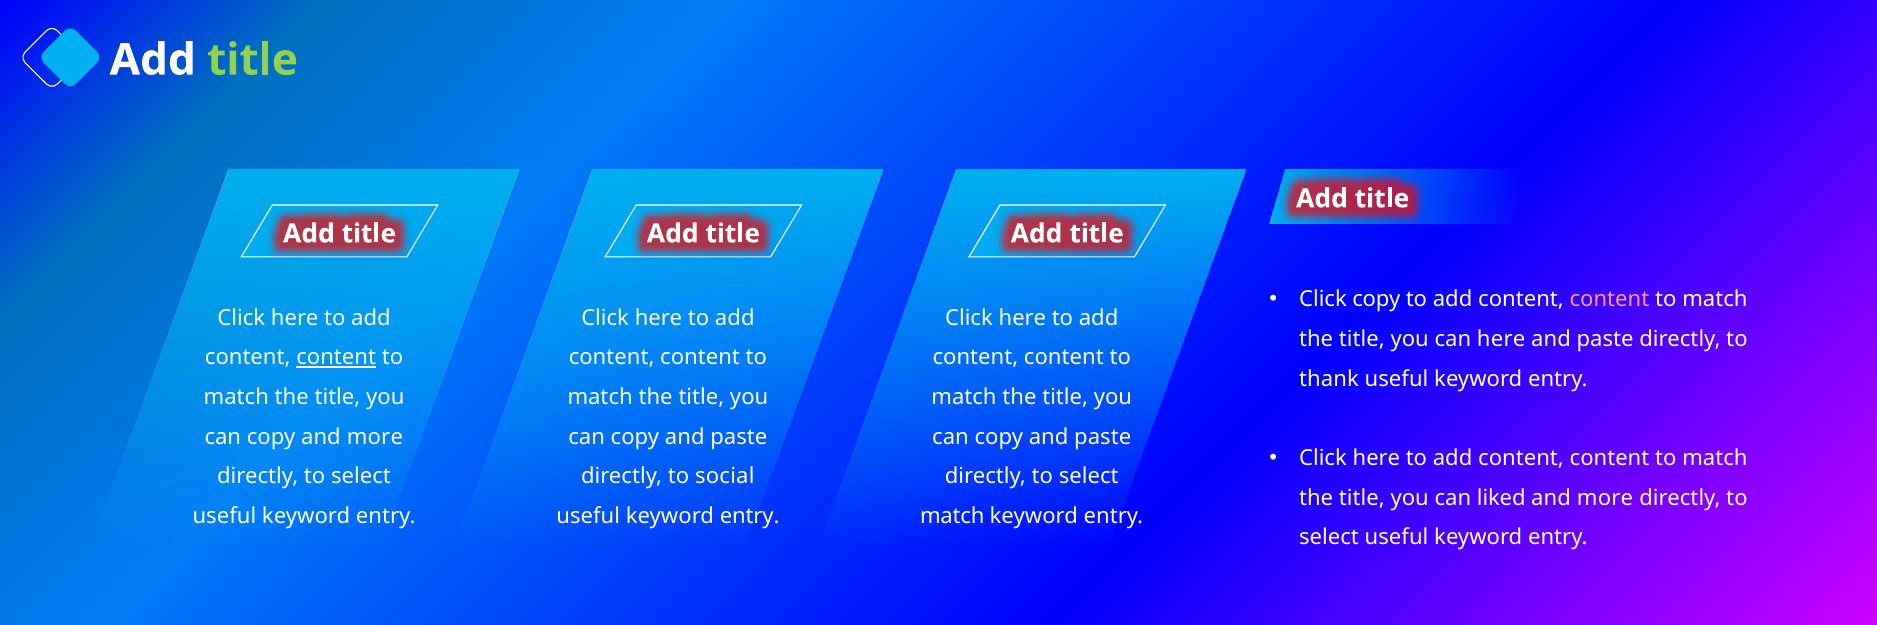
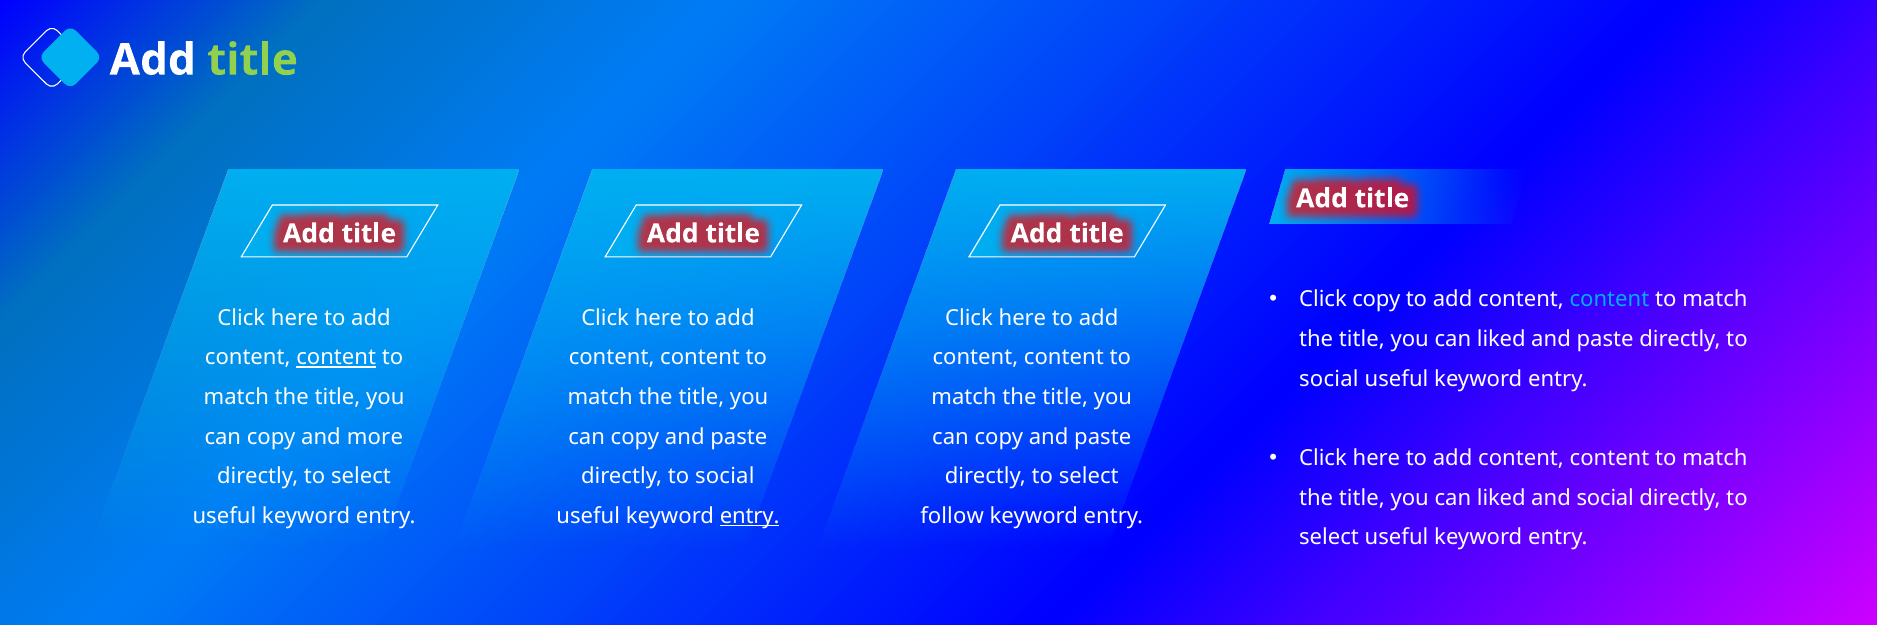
content at (1609, 300) colour: pink -> light blue
here at (1501, 340): here -> liked
thank at (1329, 379): thank -> social
more at (1605, 498): more -> social
entry at (750, 517) underline: none -> present
match at (952, 517): match -> follow
